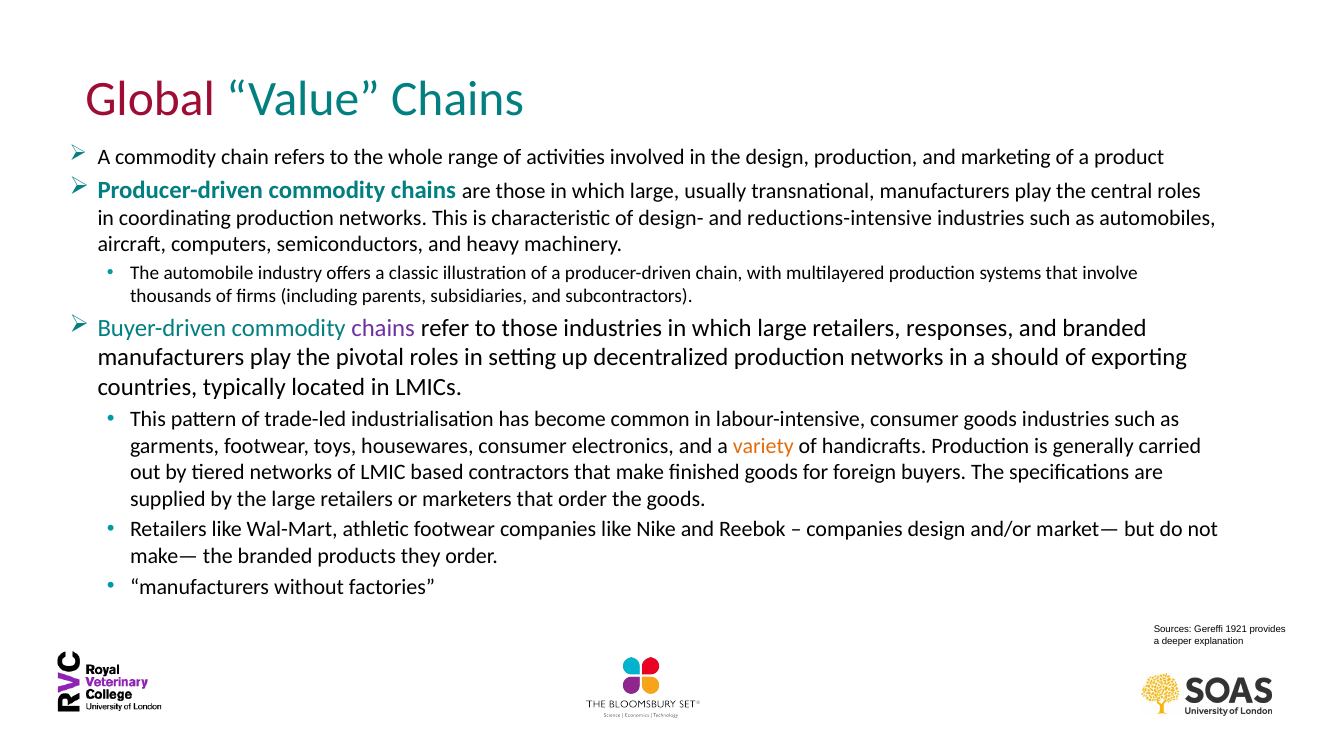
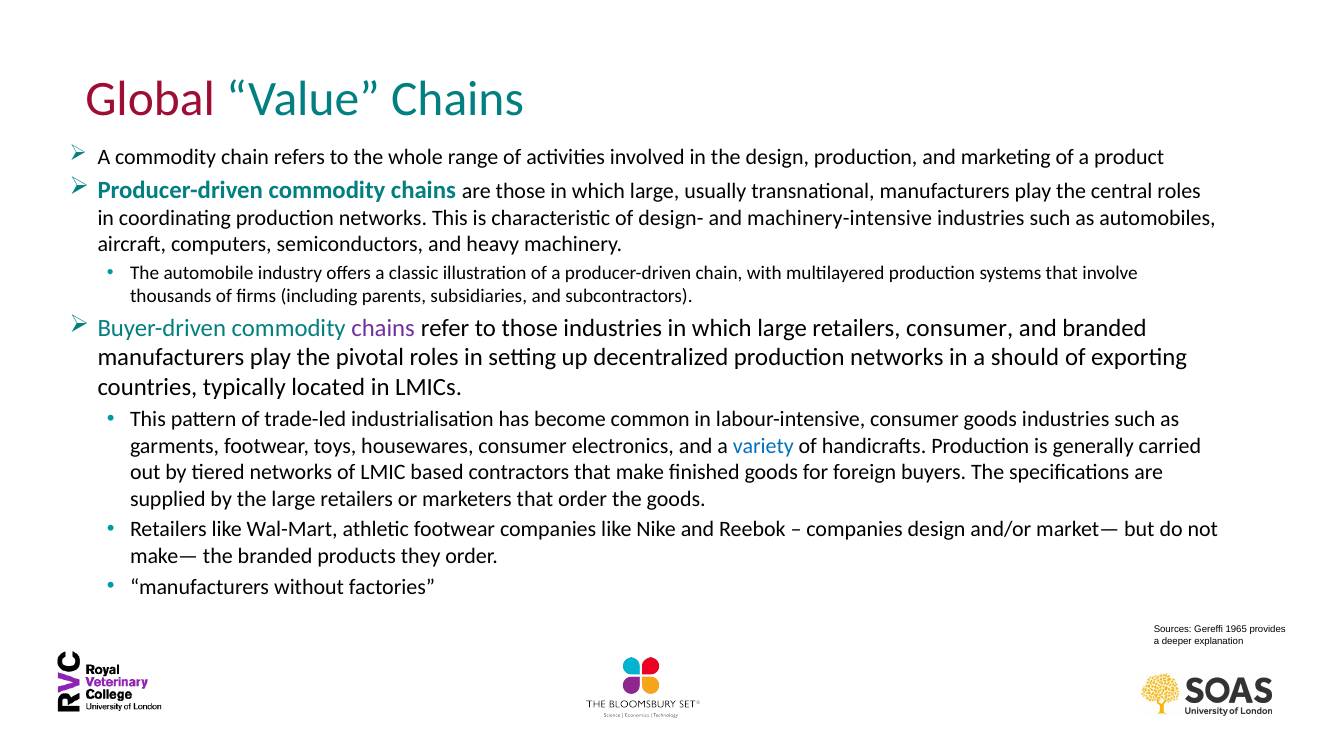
reductions-intensive: reductions-intensive -> machinery-intensive
retailers responses: responses -> consumer
variety colour: orange -> blue
1921: 1921 -> 1965
